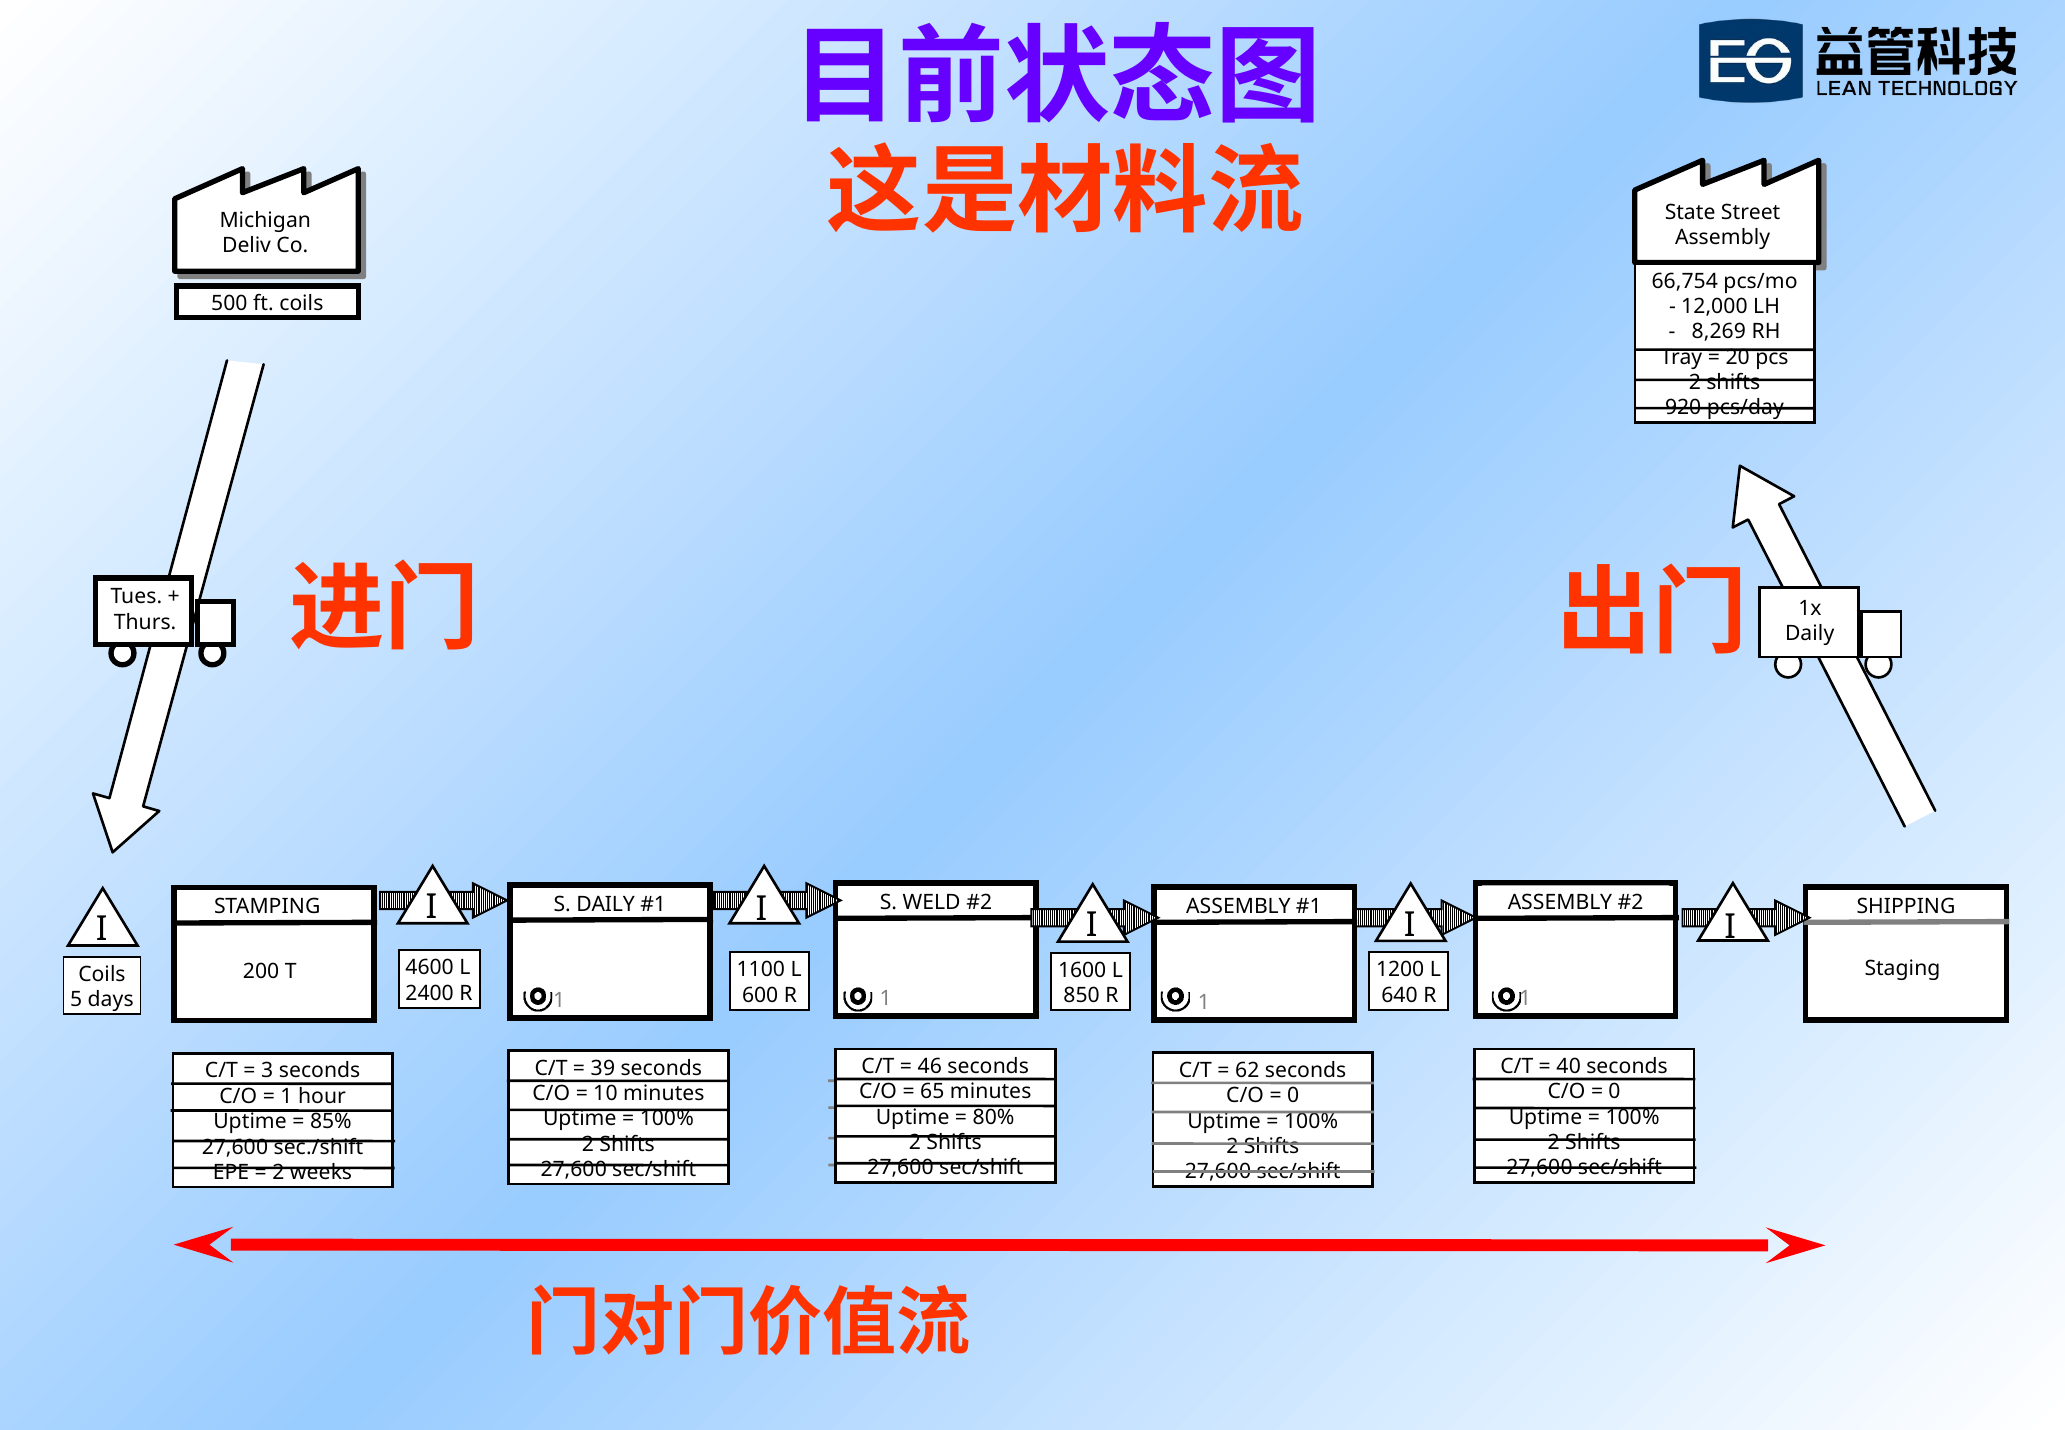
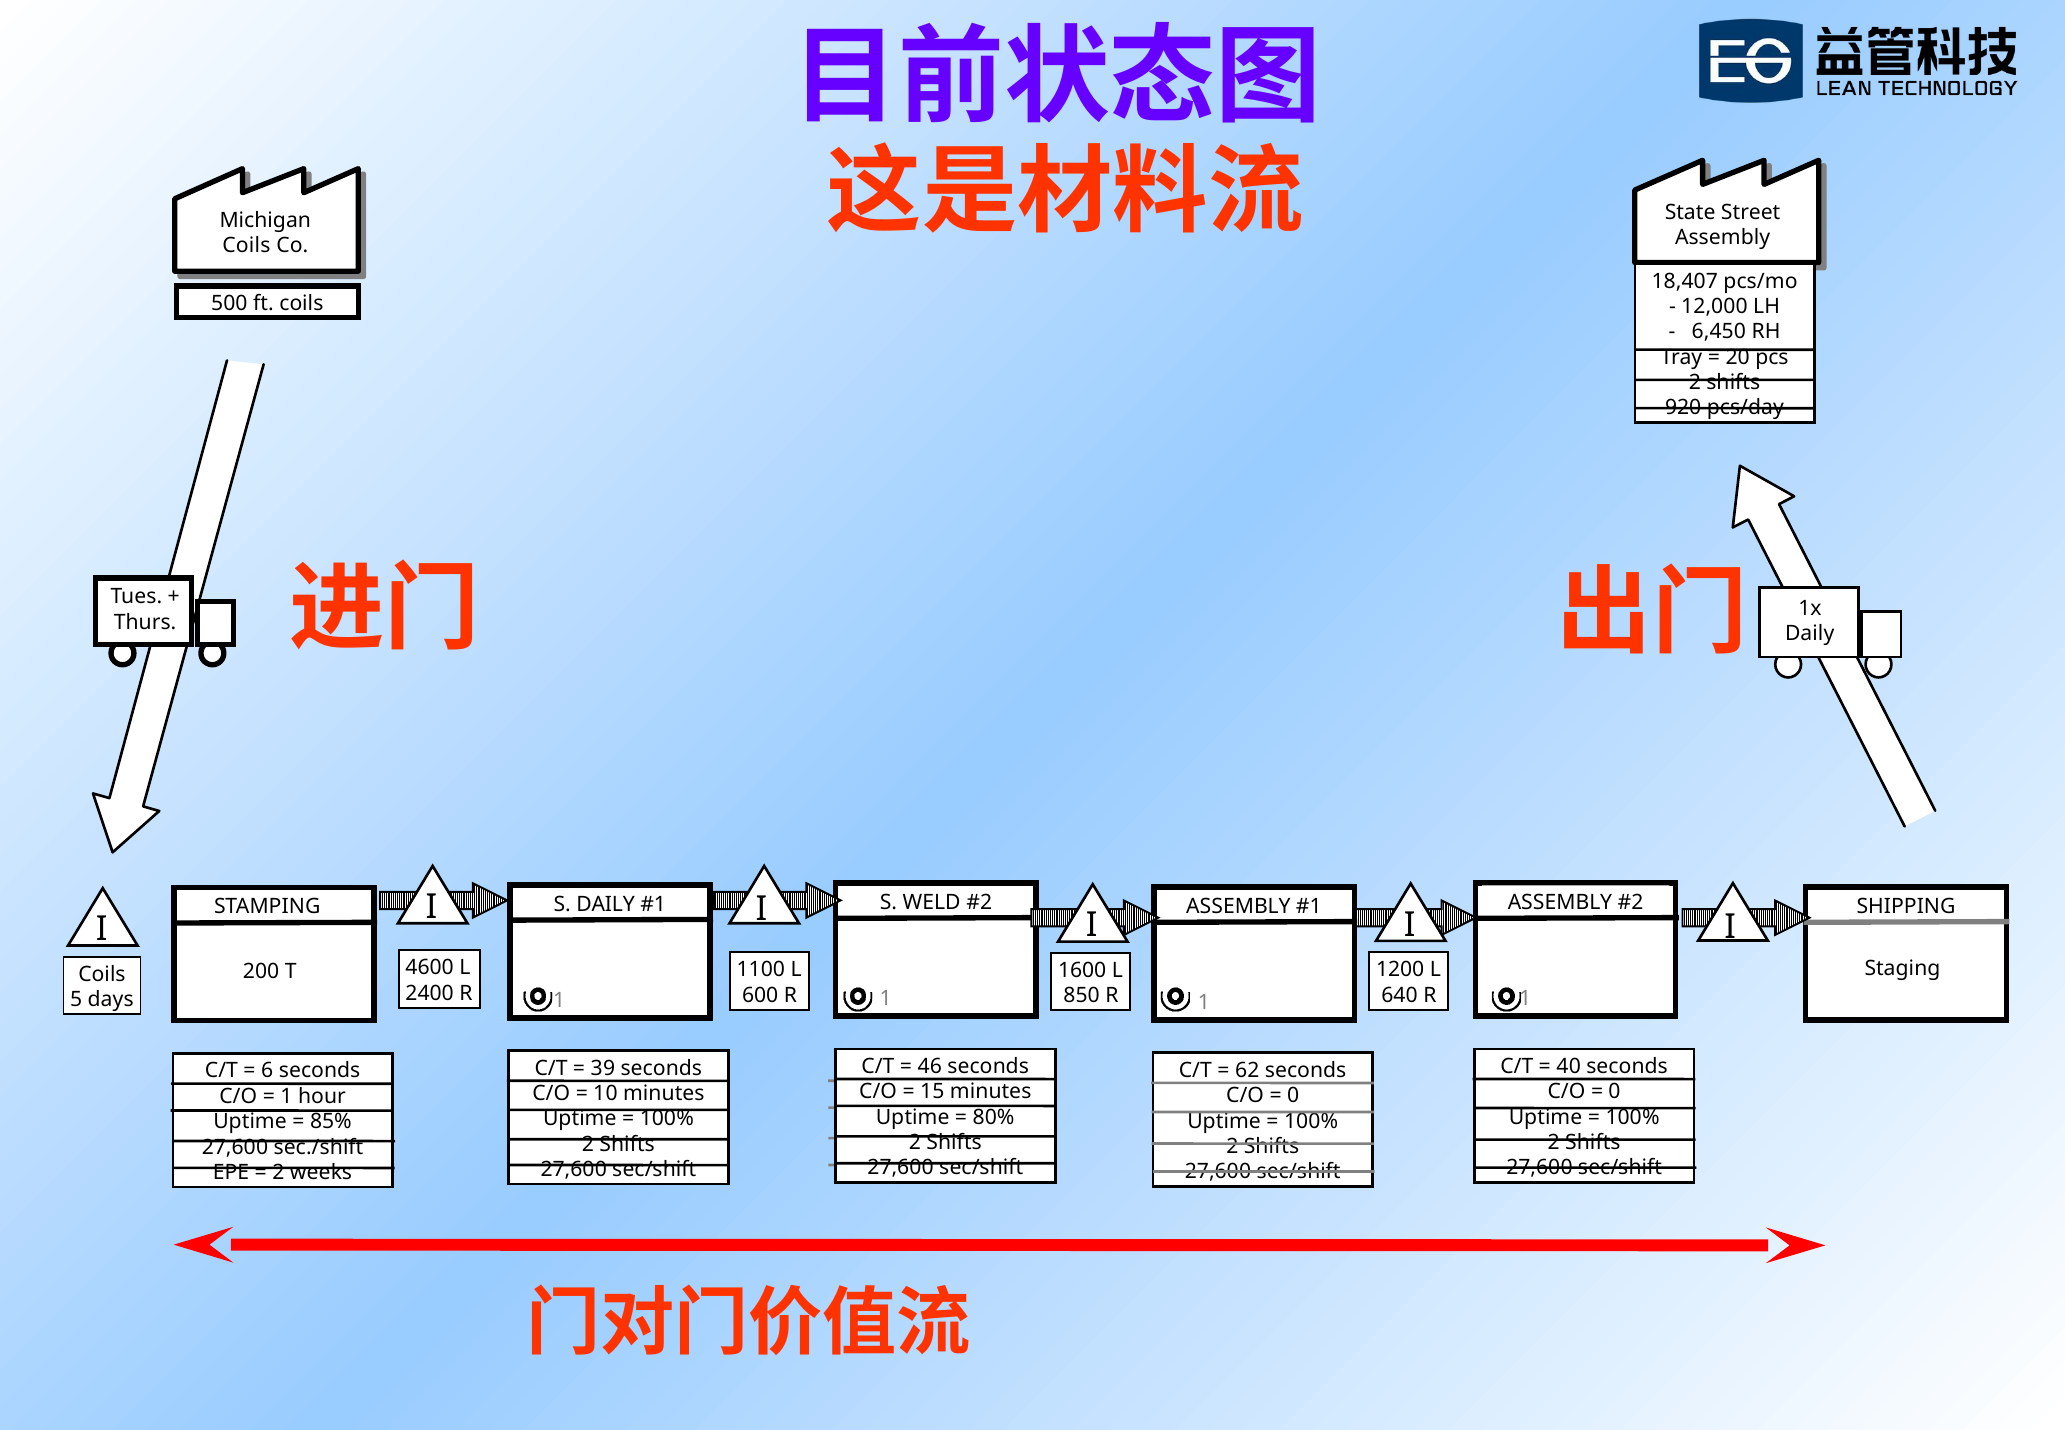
Deliv at (247, 246): Deliv -> Coils
66,754: 66,754 -> 18,407
8,269: 8,269 -> 6,450
3: 3 -> 6
65: 65 -> 15
